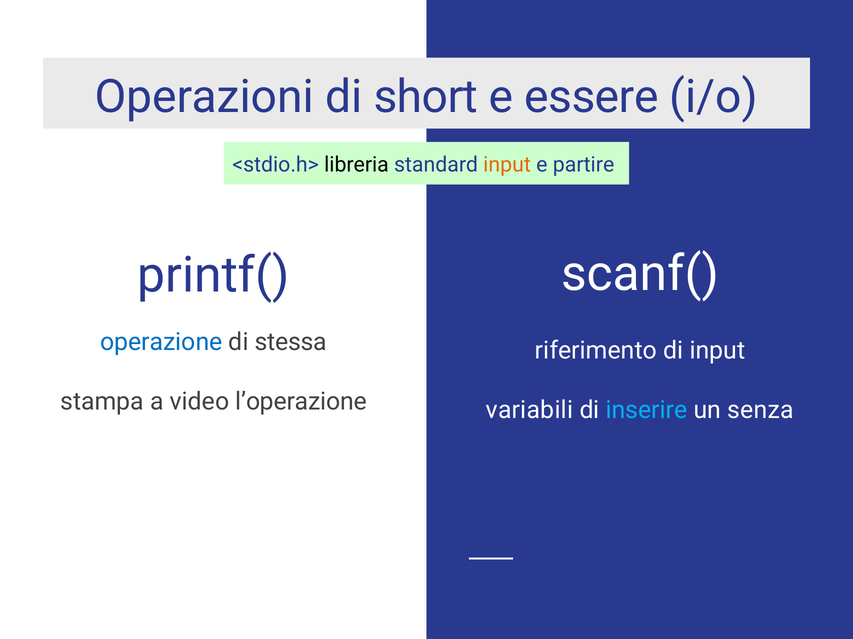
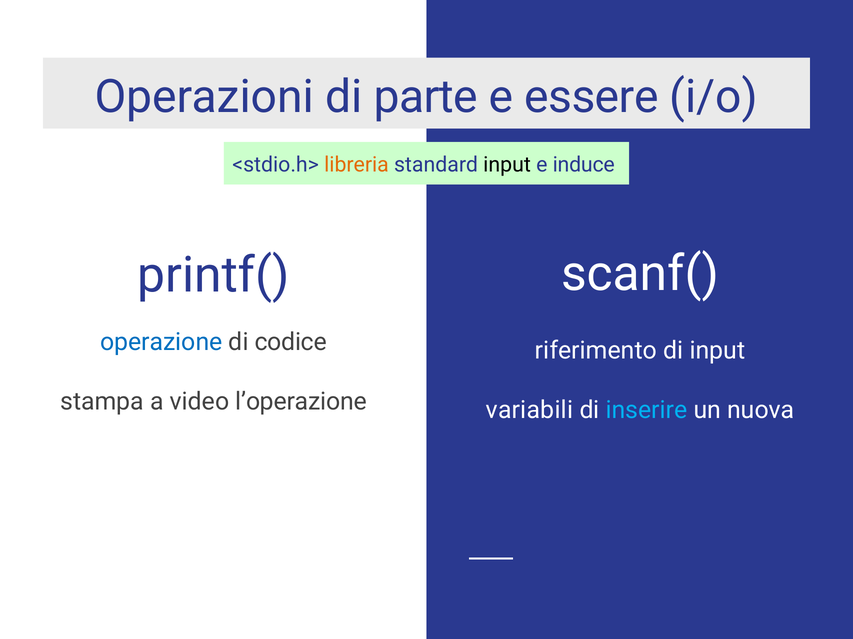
short: short -> parte
libreria colour: black -> orange
input at (507, 165) colour: orange -> black
partire: partire -> induce
stessa: stessa -> codice
senza: senza -> nuova
